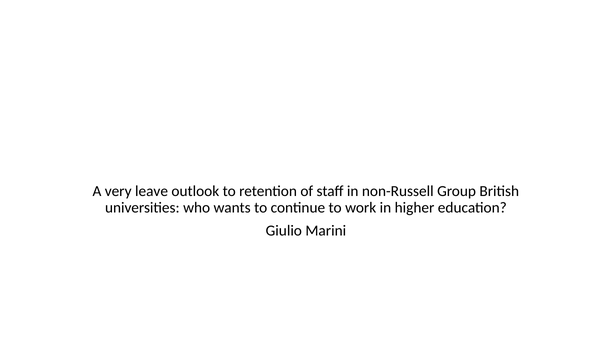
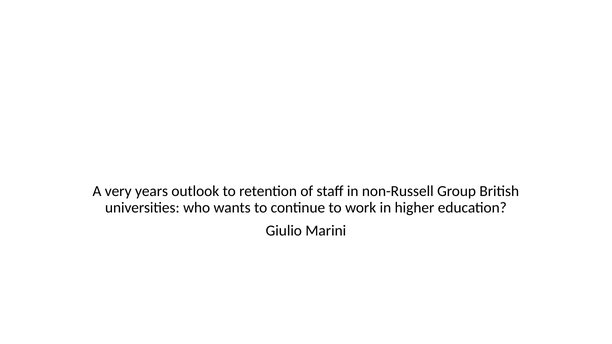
leave: leave -> years
